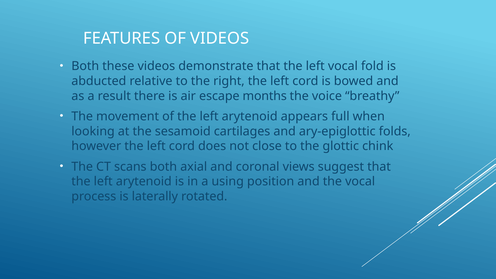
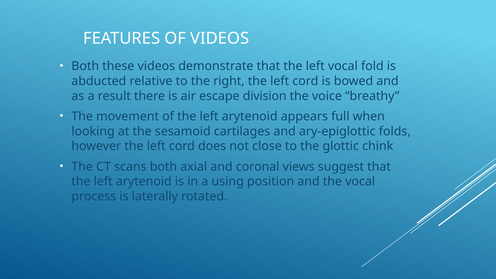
months: months -> division
